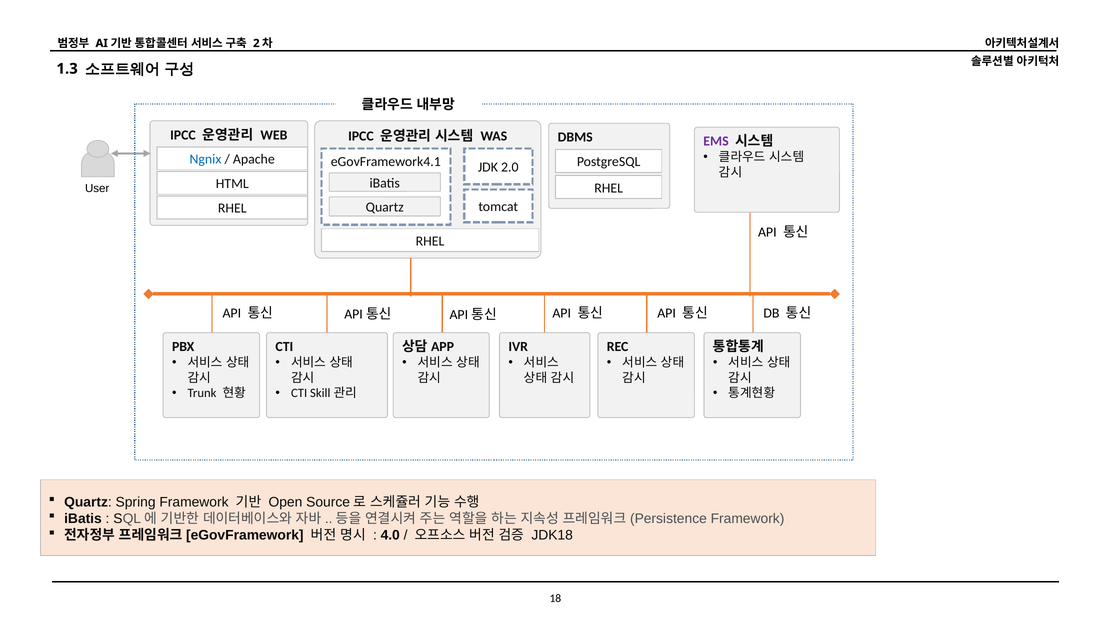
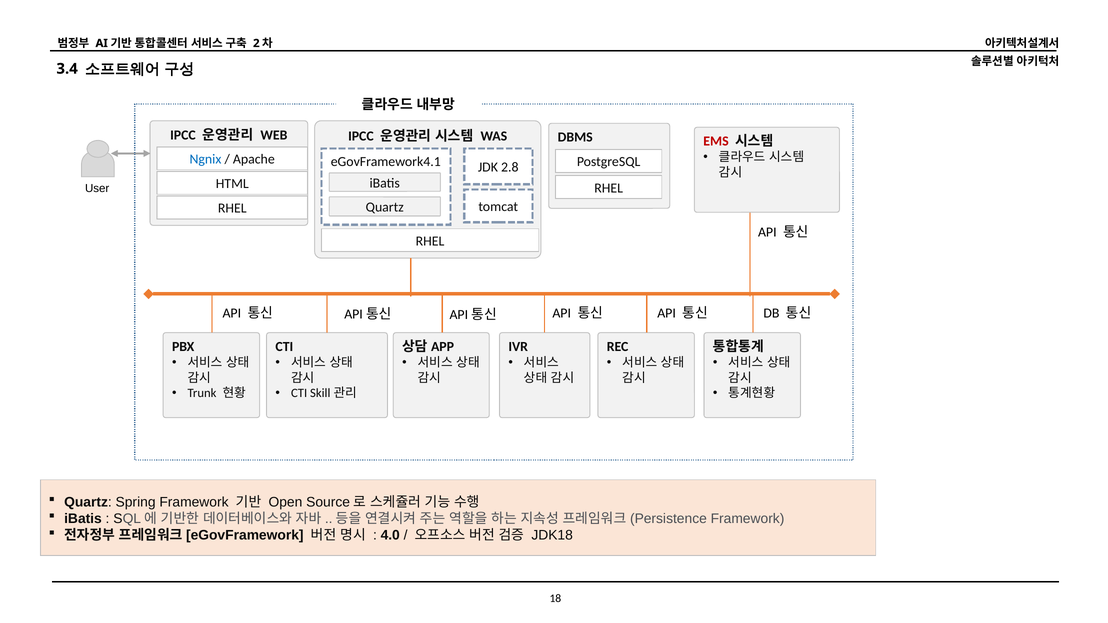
1.3: 1.3 -> 3.4
EMS colour: purple -> red
2.0: 2.0 -> 2.8
